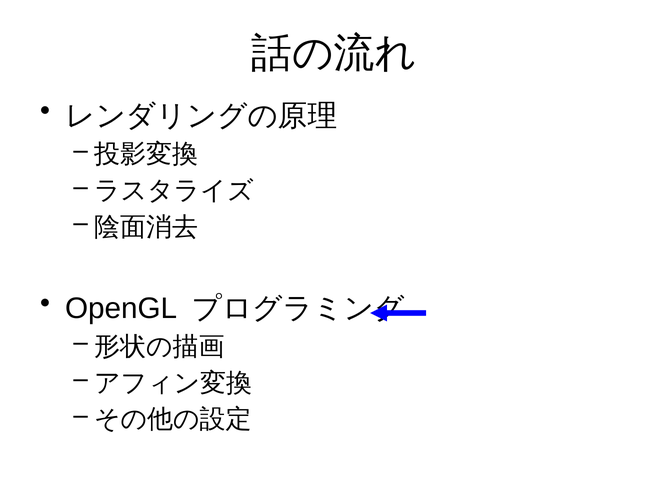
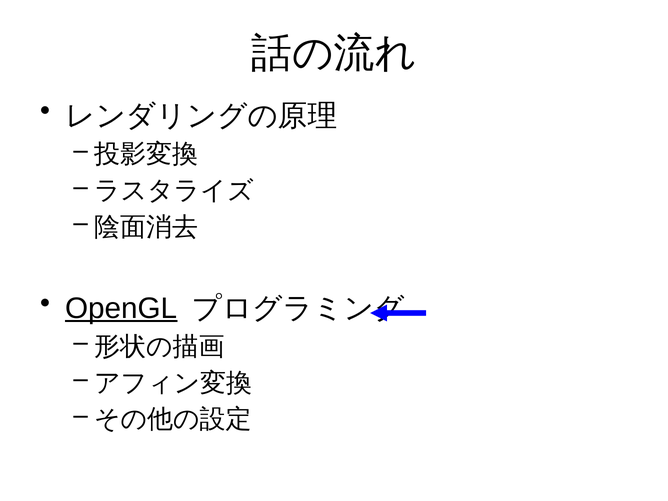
OpenGL underline: none -> present
